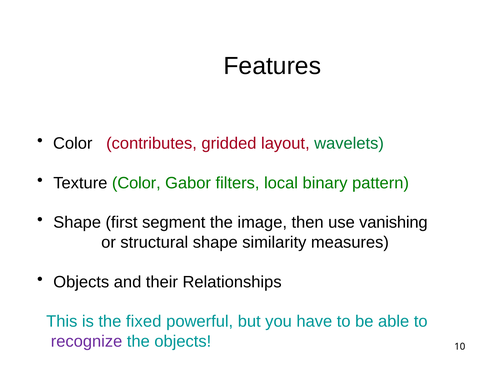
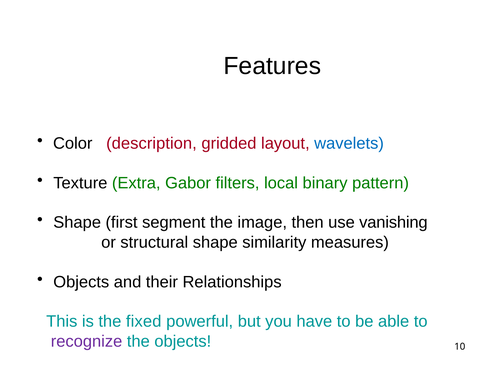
contributes: contributes -> description
wavelets colour: green -> blue
Texture Color: Color -> Extra
